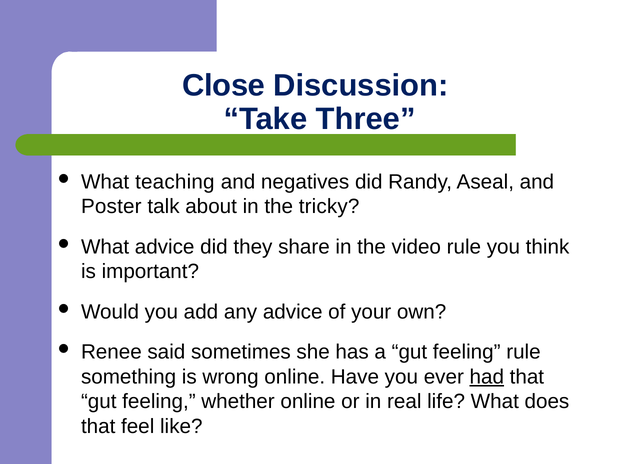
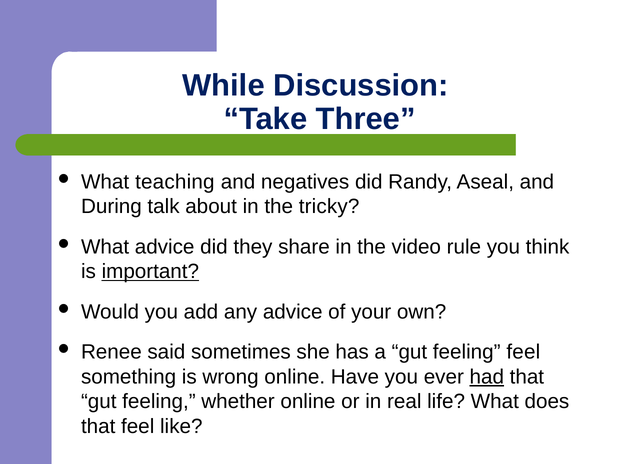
Close: Close -> While
Poster: Poster -> During
important underline: none -> present
feeling rule: rule -> feel
